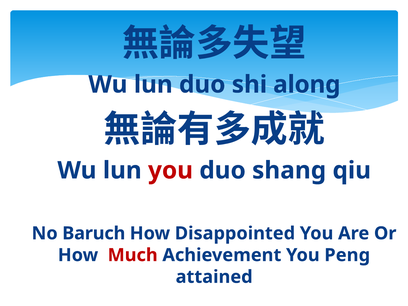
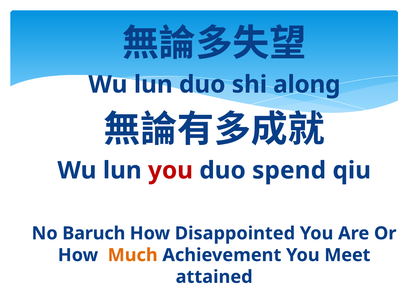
shang: shang -> spend
Much colour: red -> orange
Peng: Peng -> Meet
